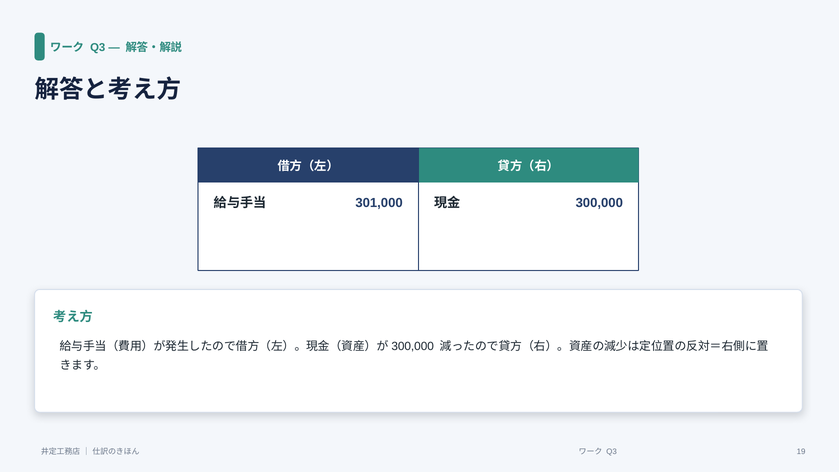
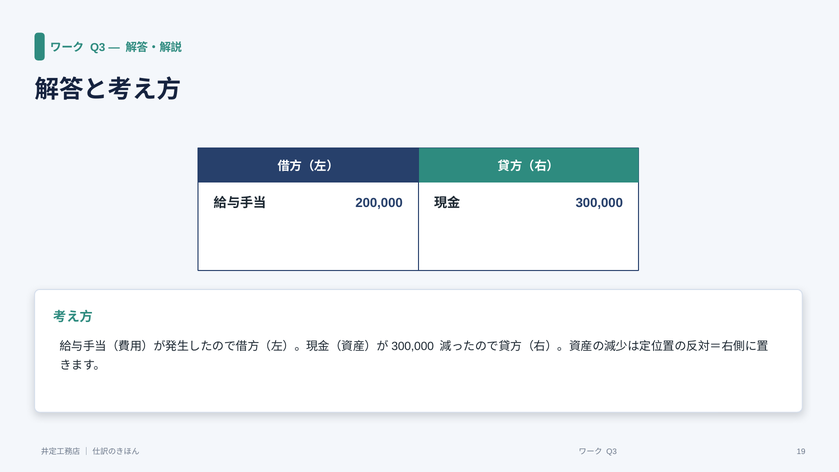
301,000: 301,000 -> 200,000
